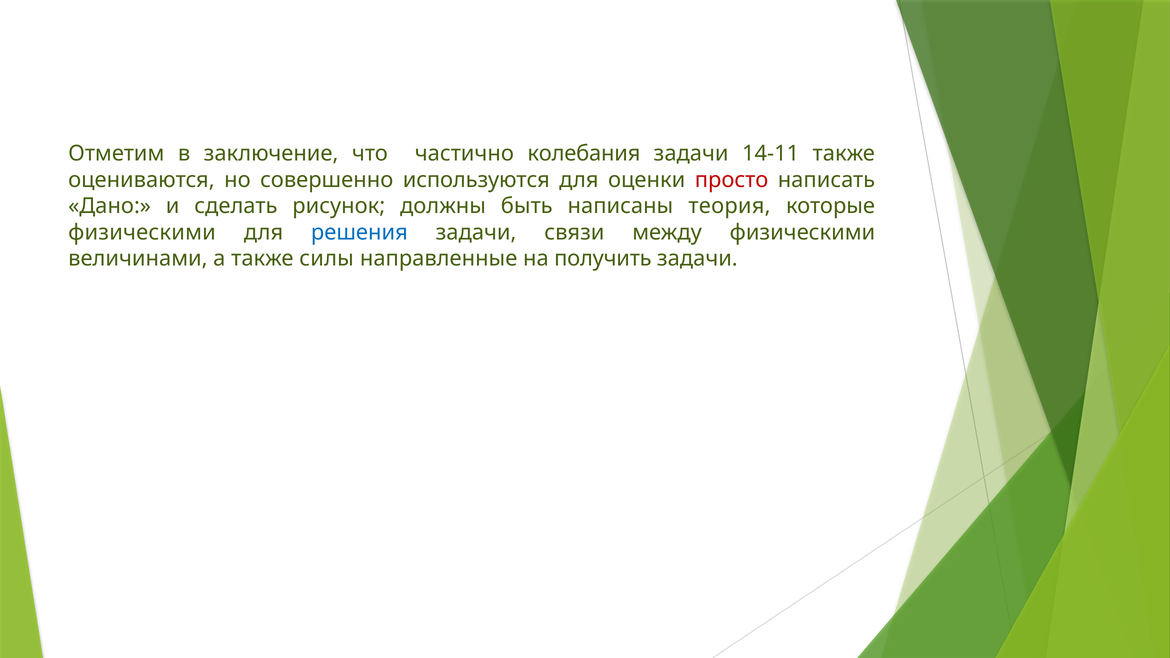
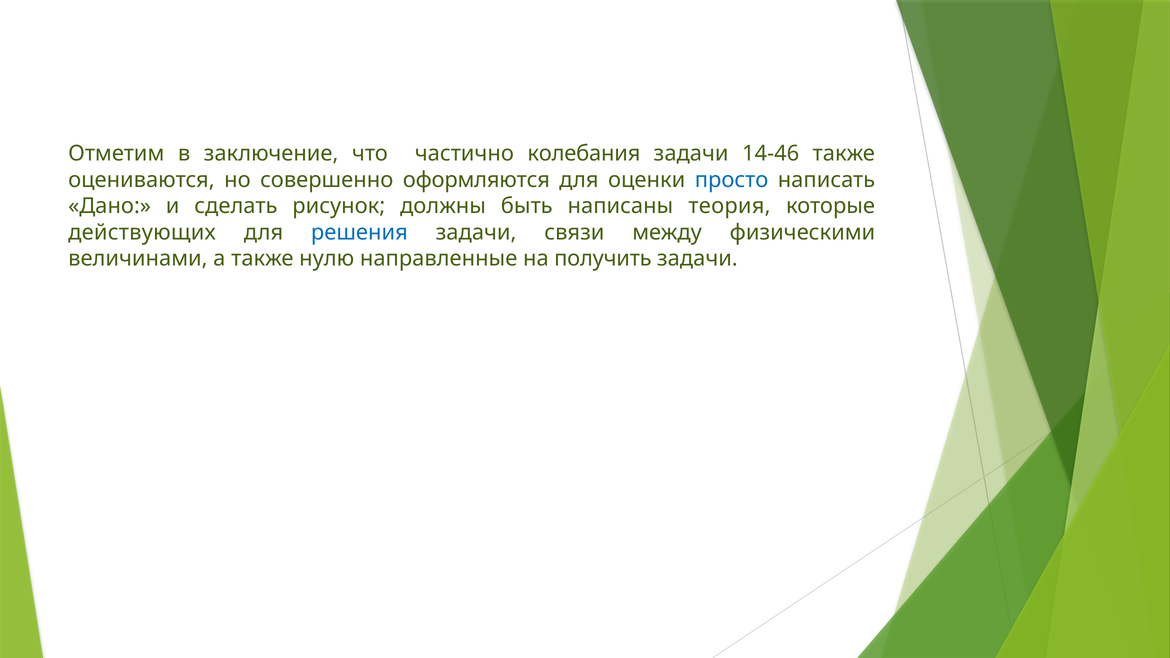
14-11: 14-11 -> 14-46
используются: используются -> оформляются
просто colour: red -> blue
физическими at (142, 232): физическими -> действующих
силы: силы -> нулю
